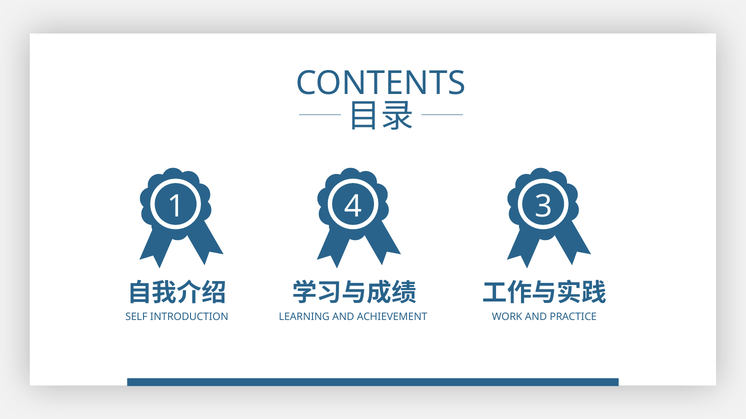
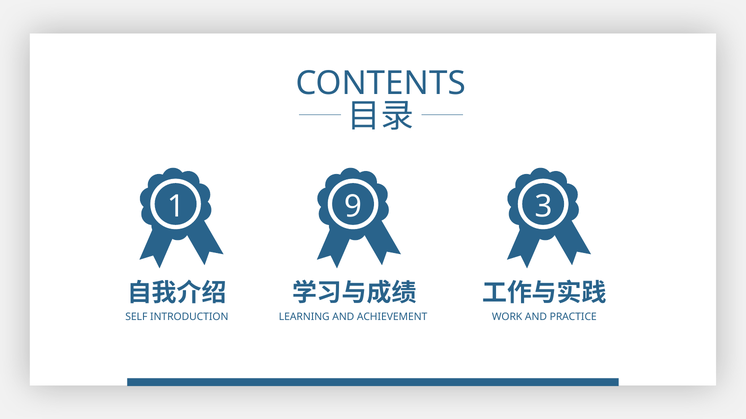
4: 4 -> 9
